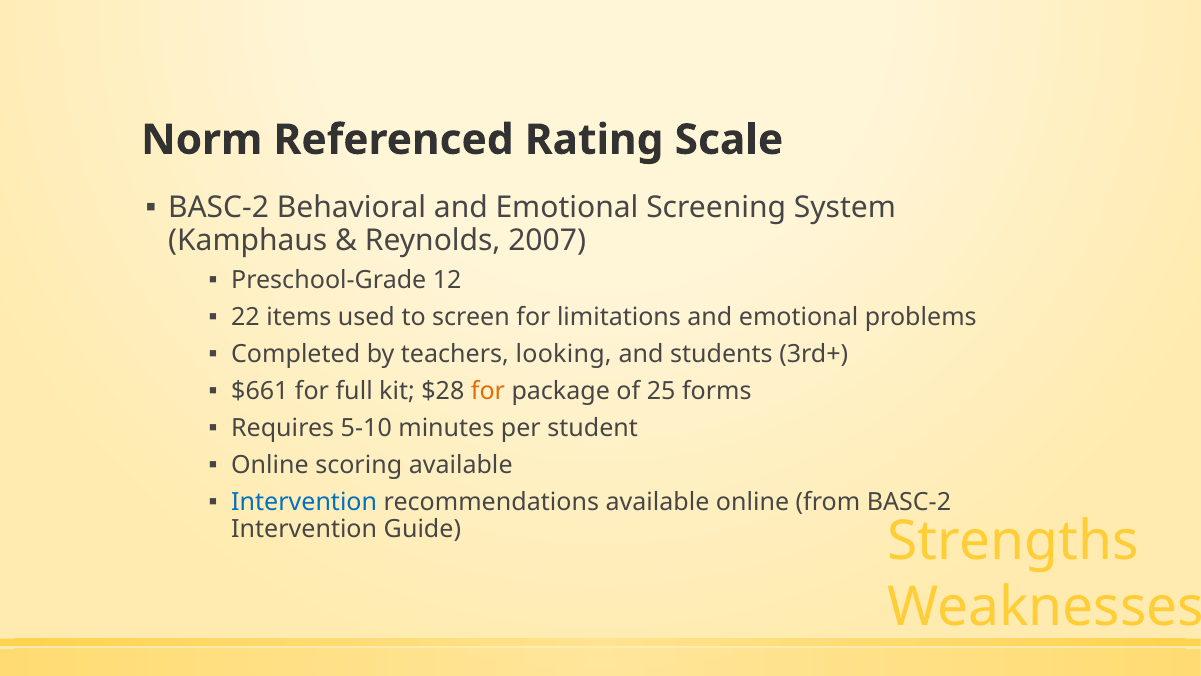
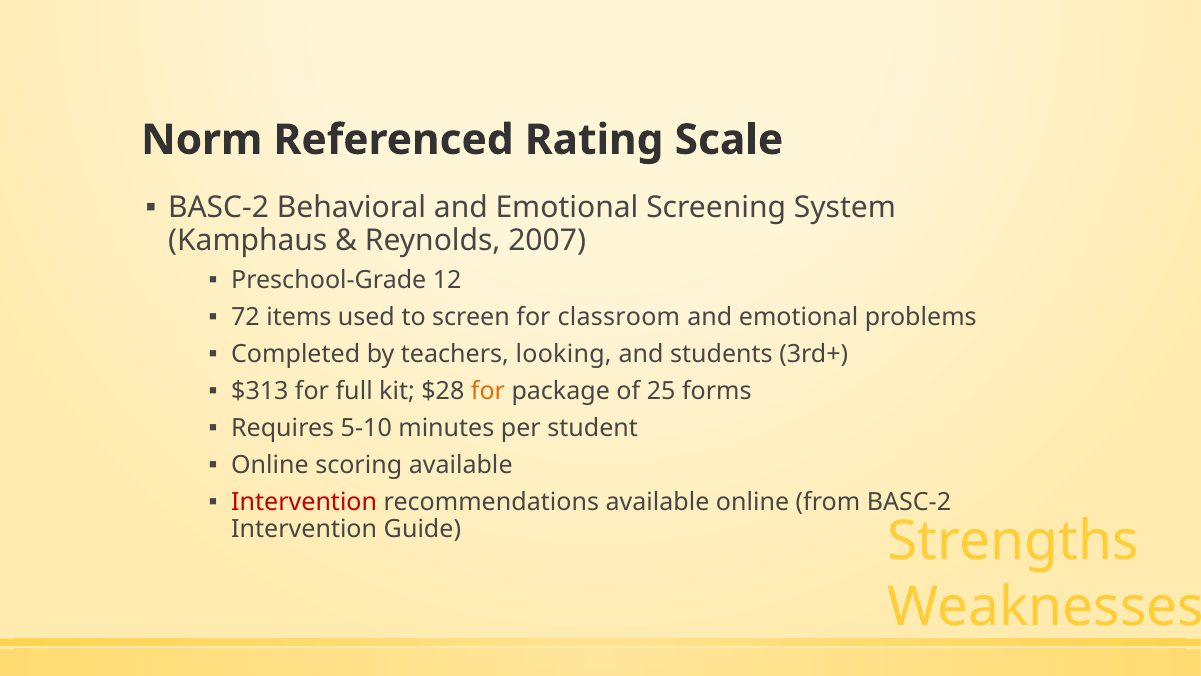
22: 22 -> 72
limitations: limitations -> classroom
$661: $661 -> $313
Intervention at (304, 502) colour: blue -> red
